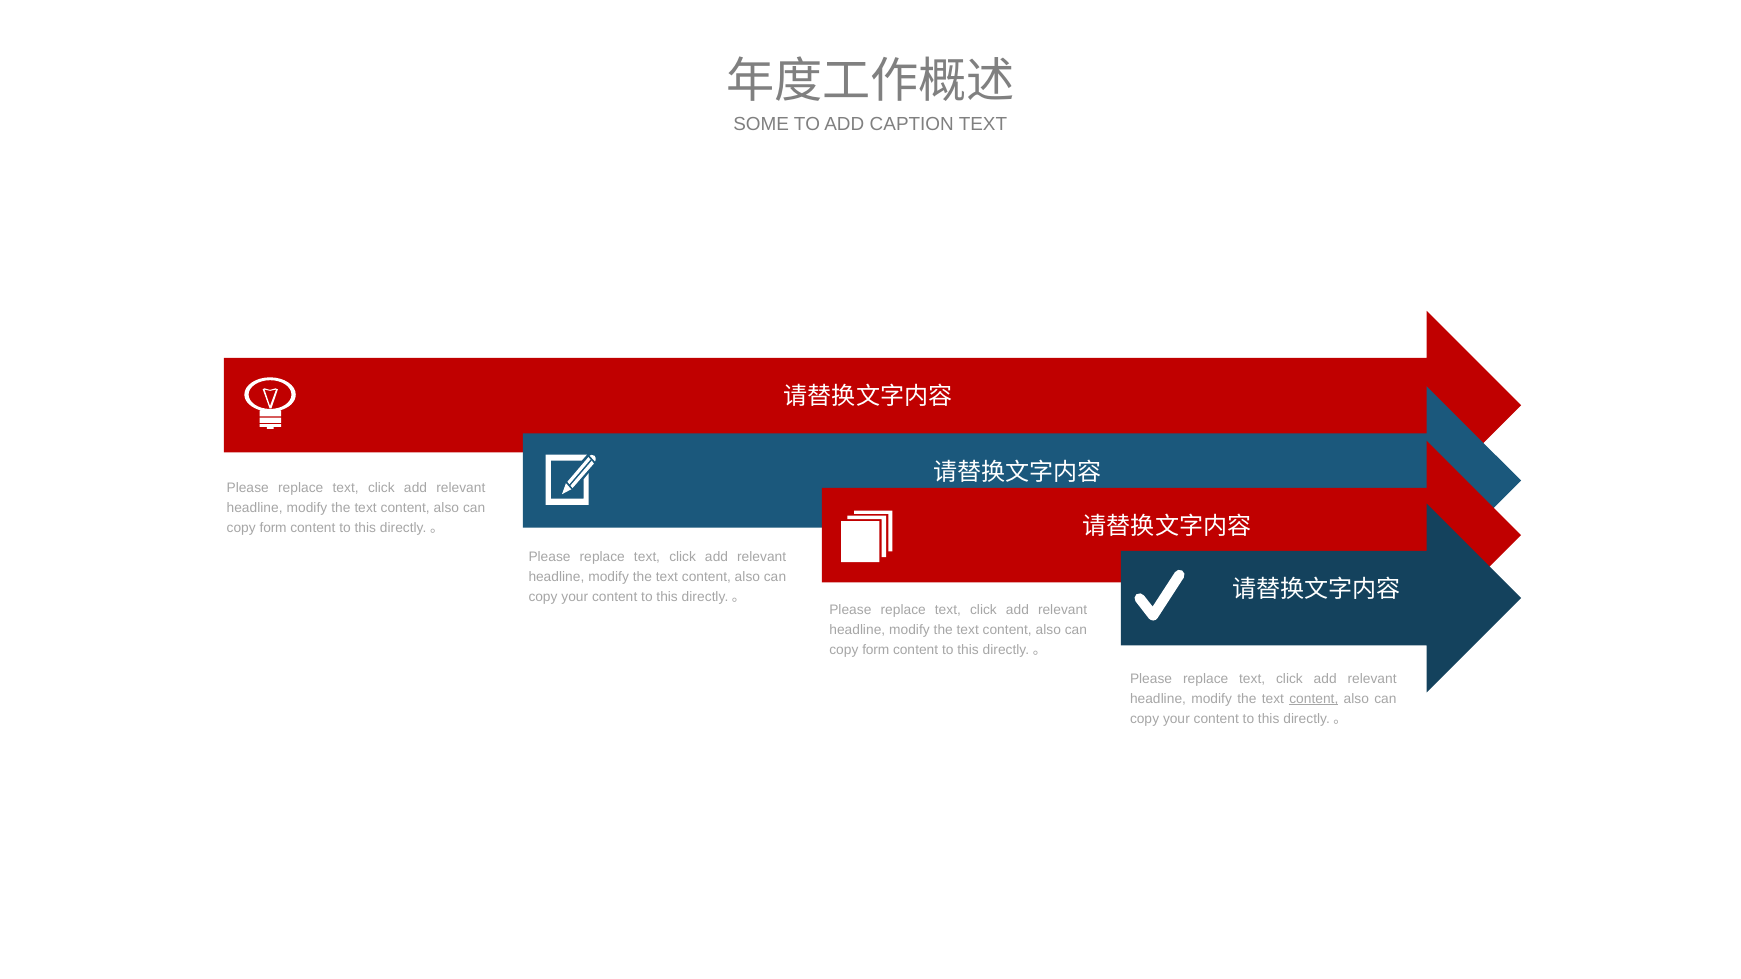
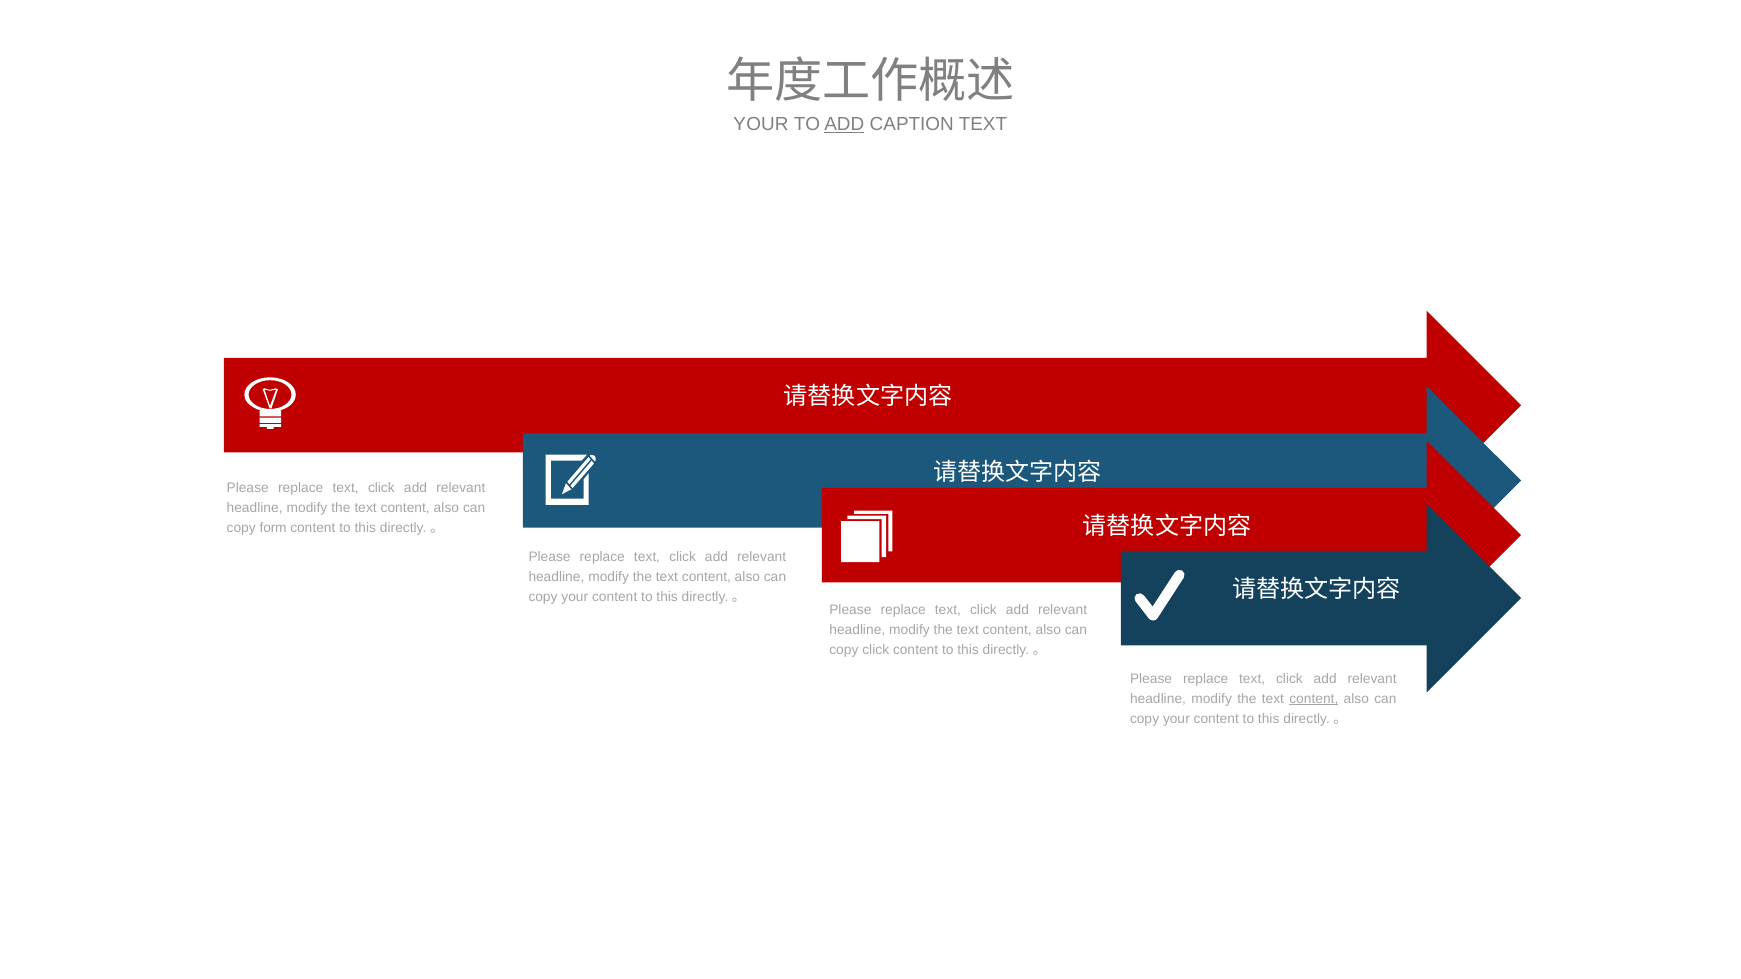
SOME at (761, 124): SOME -> YOUR
ADD at (844, 124) underline: none -> present
form at (876, 650): form -> click
